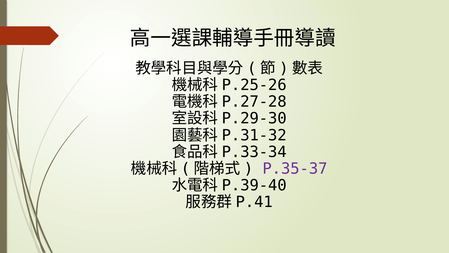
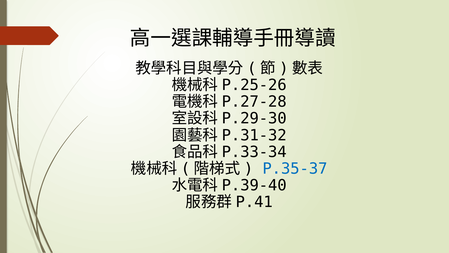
P.35-37 colour: purple -> blue
